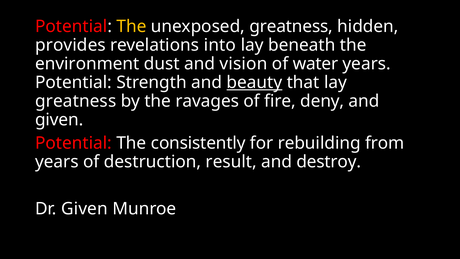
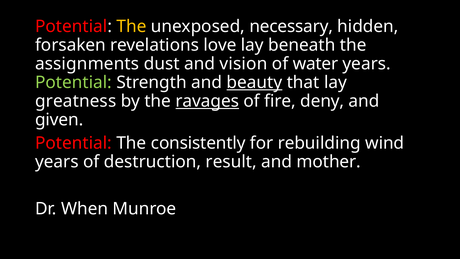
unexposed greatness: greatness -> necessary
provides: provides -> forsaken
into: into -> love
environment: environment -> assignments
Potential at (73, 82) colour: white -> light green
ravages underline: none -> present
from: from -> wind
destroy: destroy -> mother
Dr Given: Given -> When
